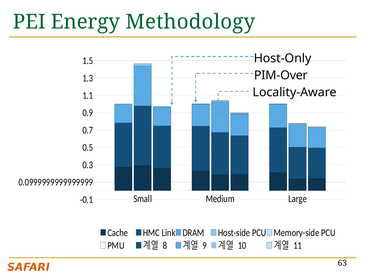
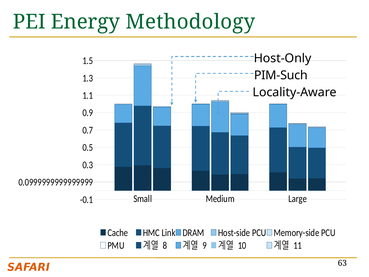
PIM-Over: PIM-Over -> PIM-Such
